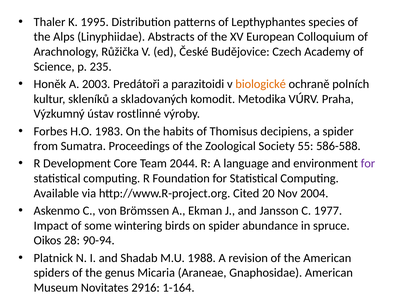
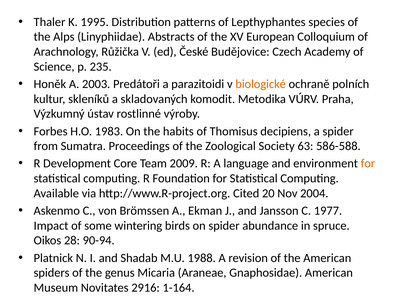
55: 55 -> 63
2044: 2044 -> 2009
for at (368, 163) colour: purple -> orange
